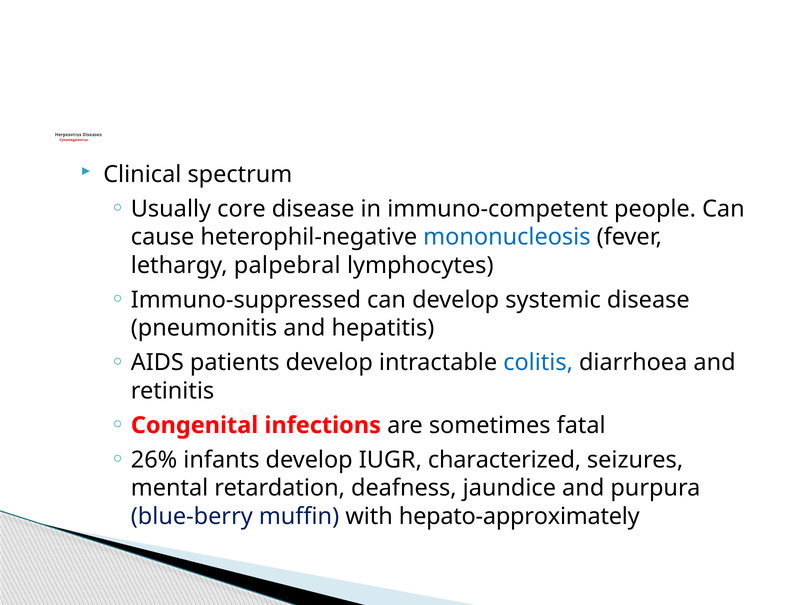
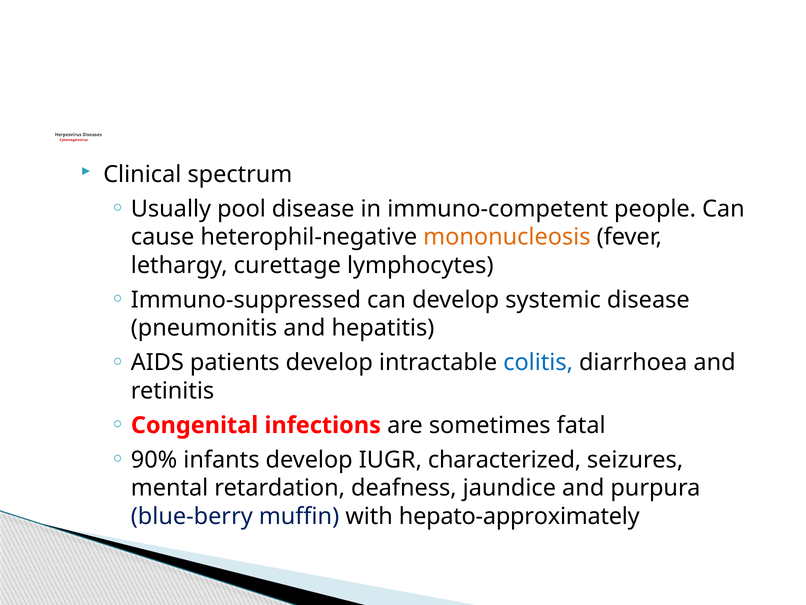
core: core -> pool
mononucleosis colour: blue -> orange
palpebral: palpebral -> curettage
26%: 26% -> 90%
